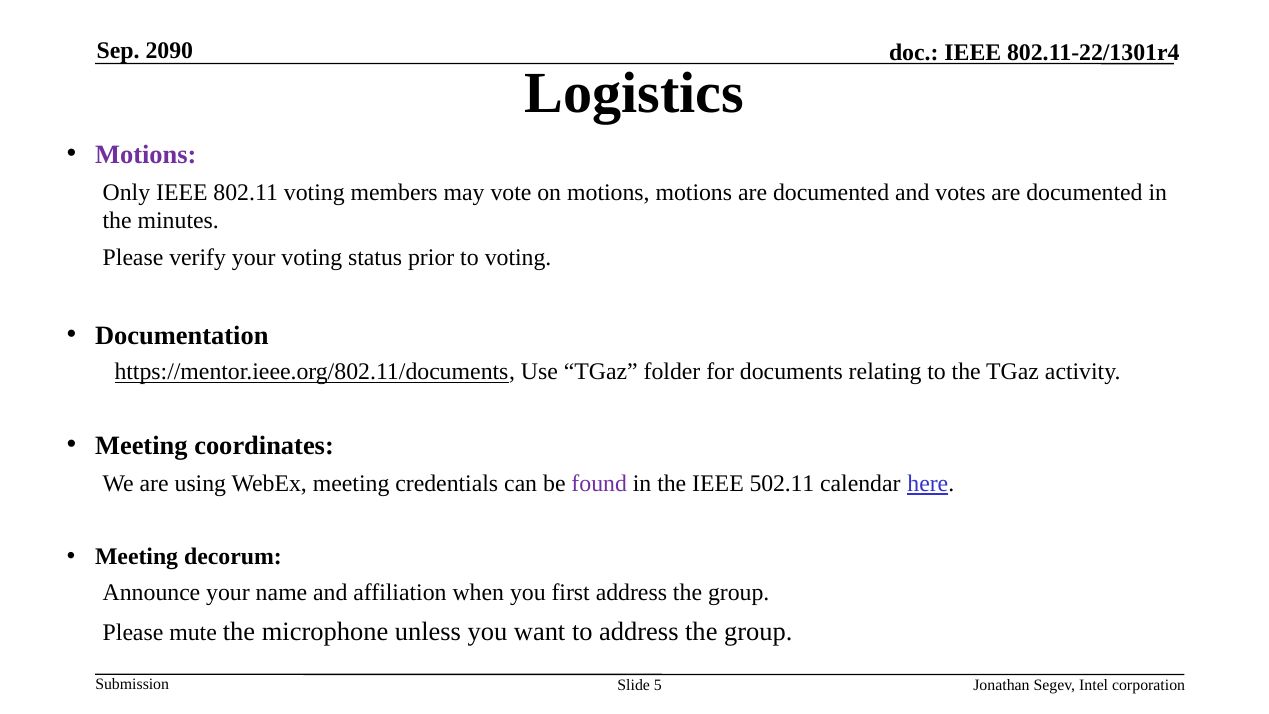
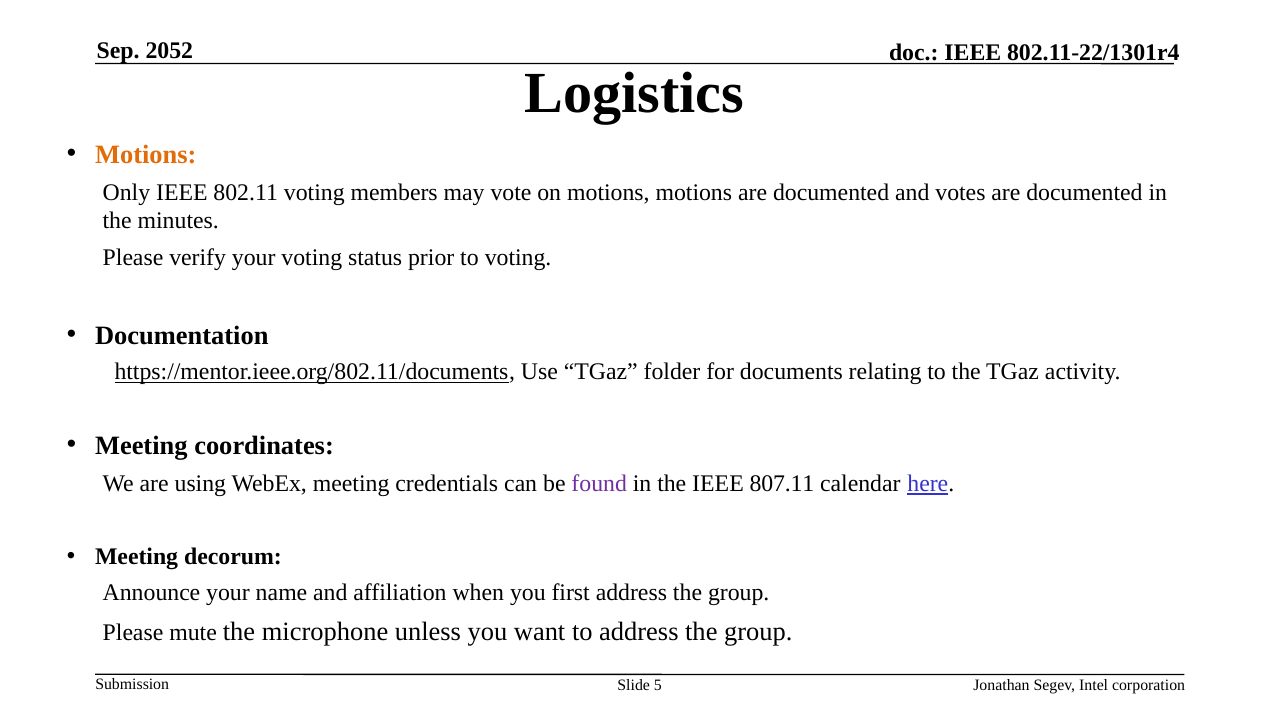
2090: 2090 -> 2052
Motions at (146, 155) colour: purple -> orange
502.11: 502.11 -> 807.11
